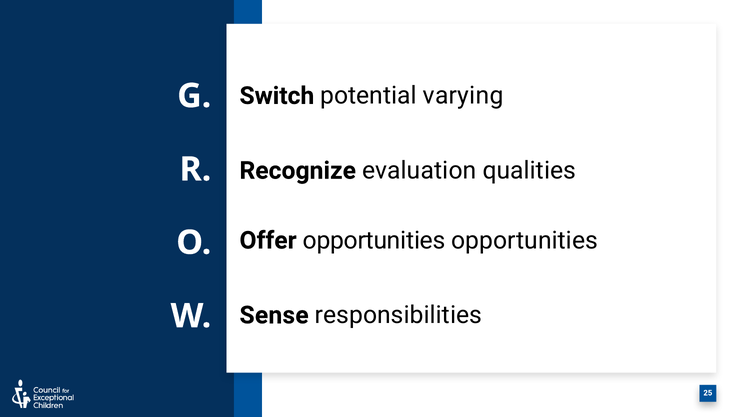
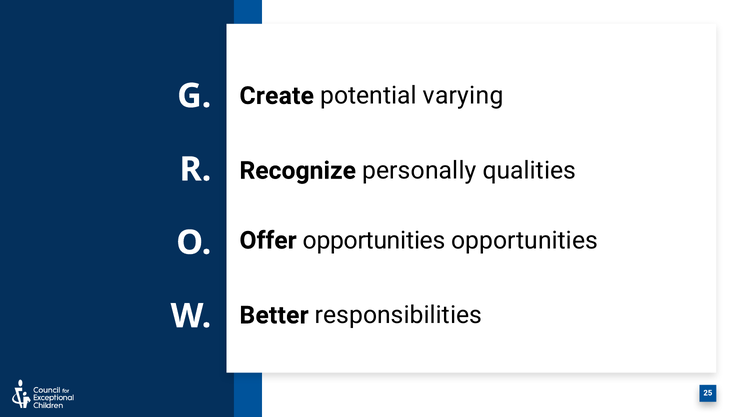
Switch: Switch -> Create
evaluation: evaluation -> personally
Sense: Sense -> Better
